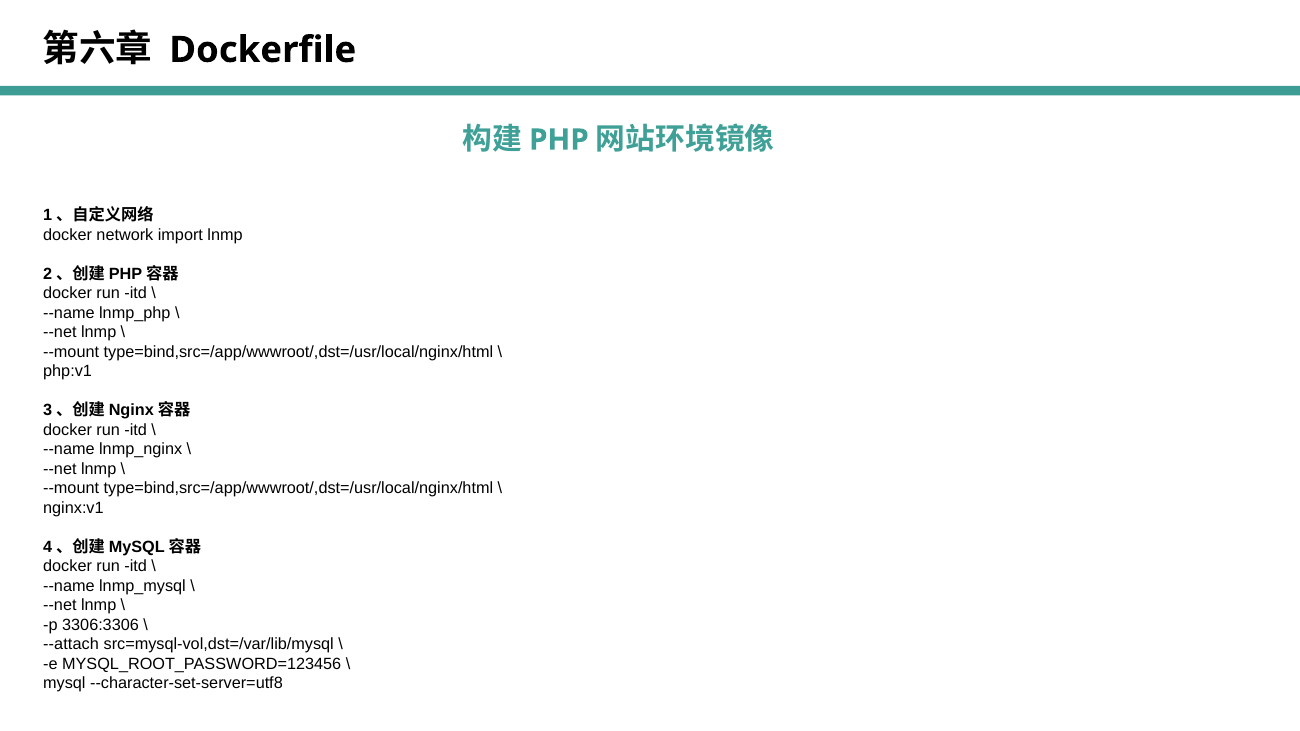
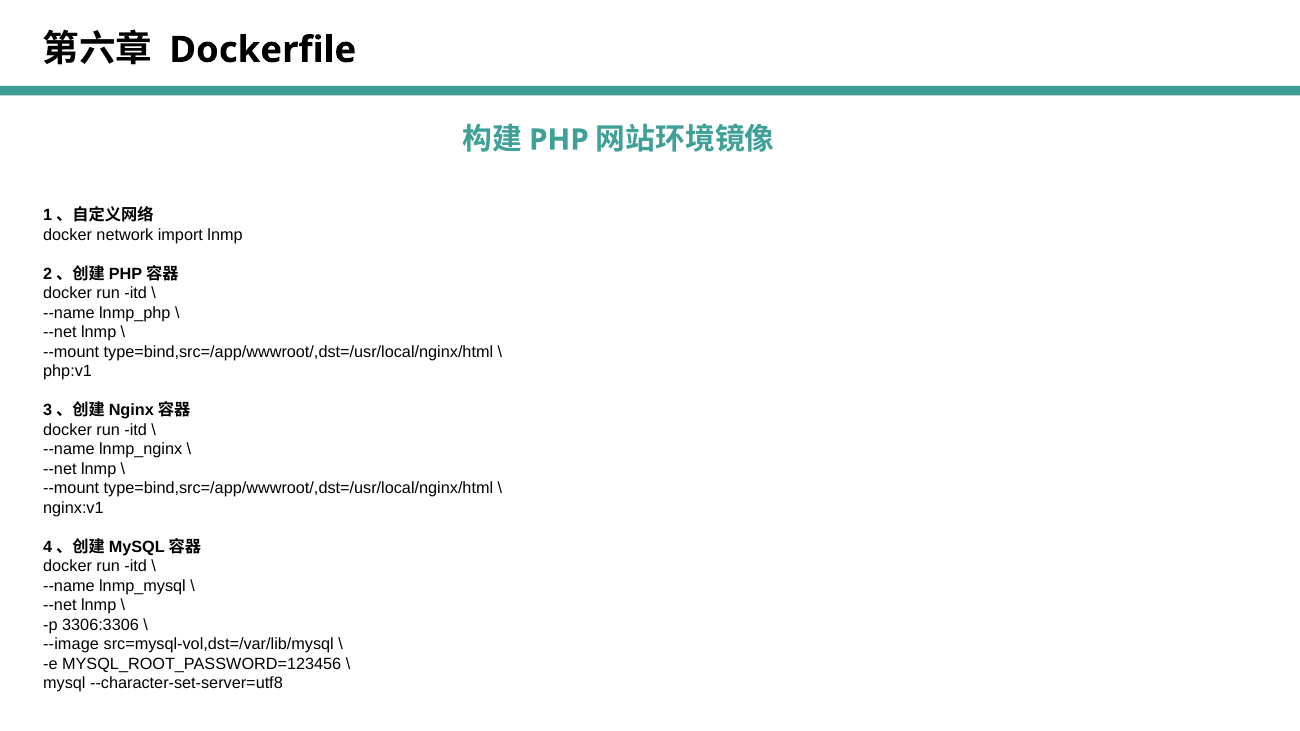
--attach: --attach -> --image
